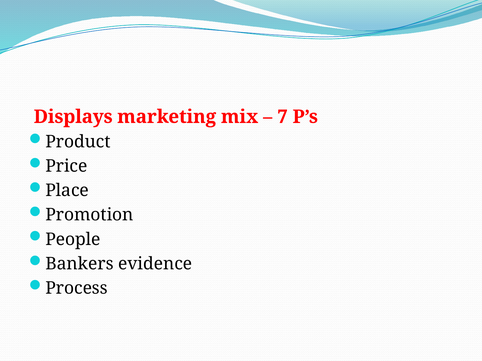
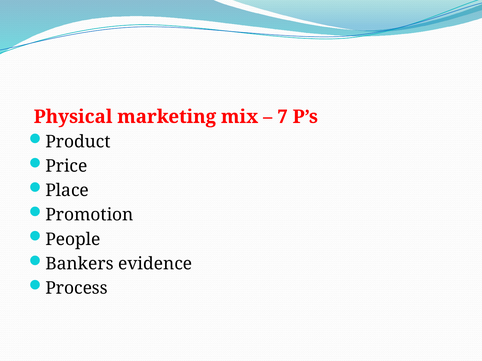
Displays: Displays -> Physical
